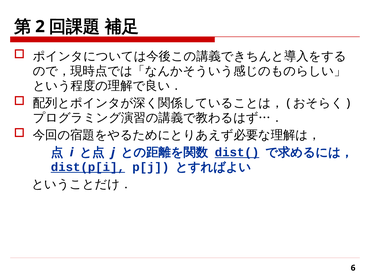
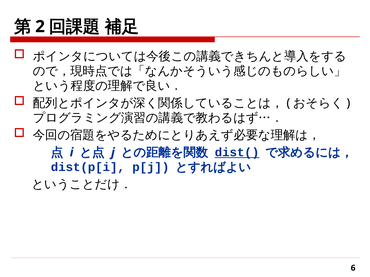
dist(p[i underline: present -> none
